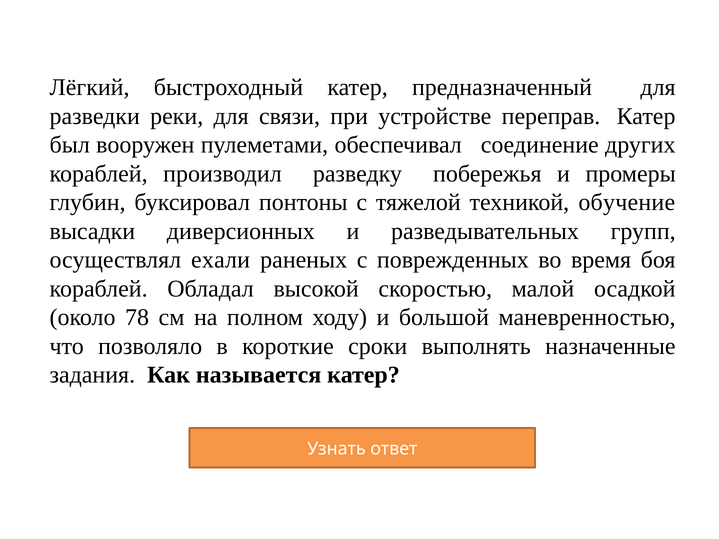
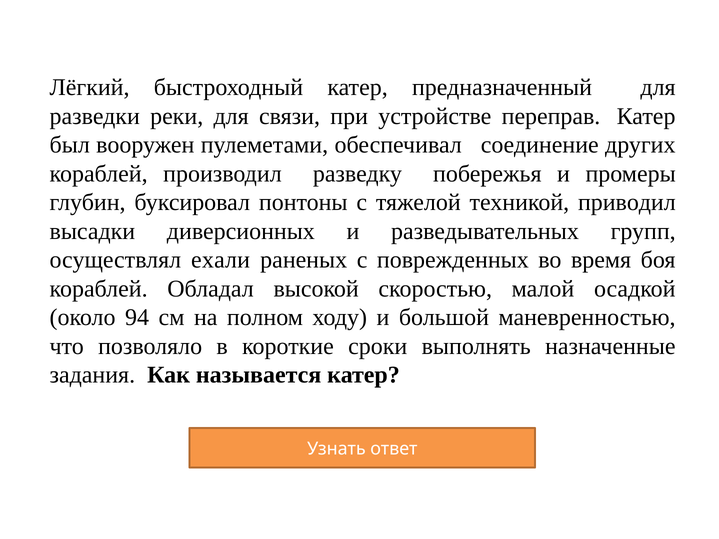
обучение: обучение -> приводил
78: 78 -> 94
